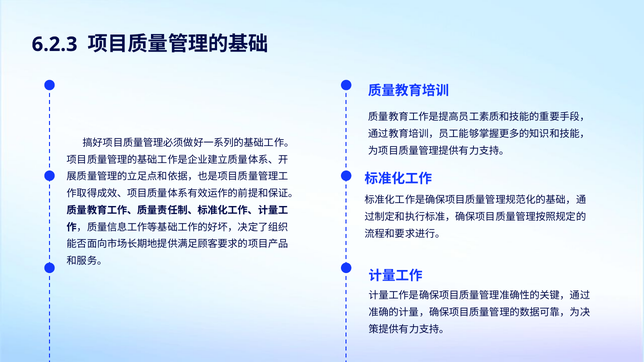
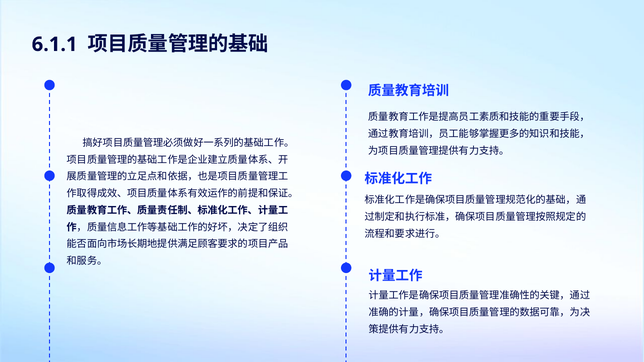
6.2.3: 6.2.3 -> 6.1.1
